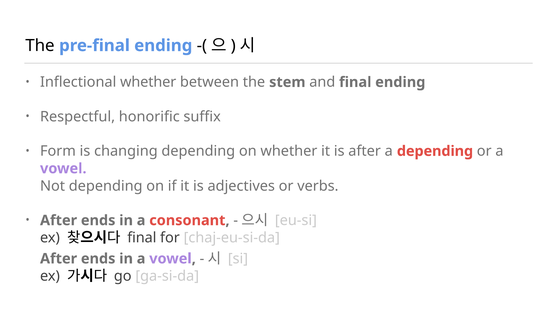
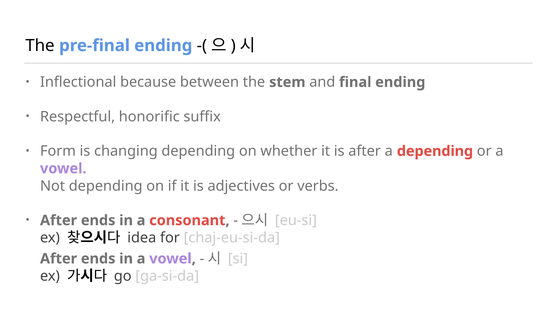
Inflectional whether: whether -> because
final at (142, 238): final -> idea
